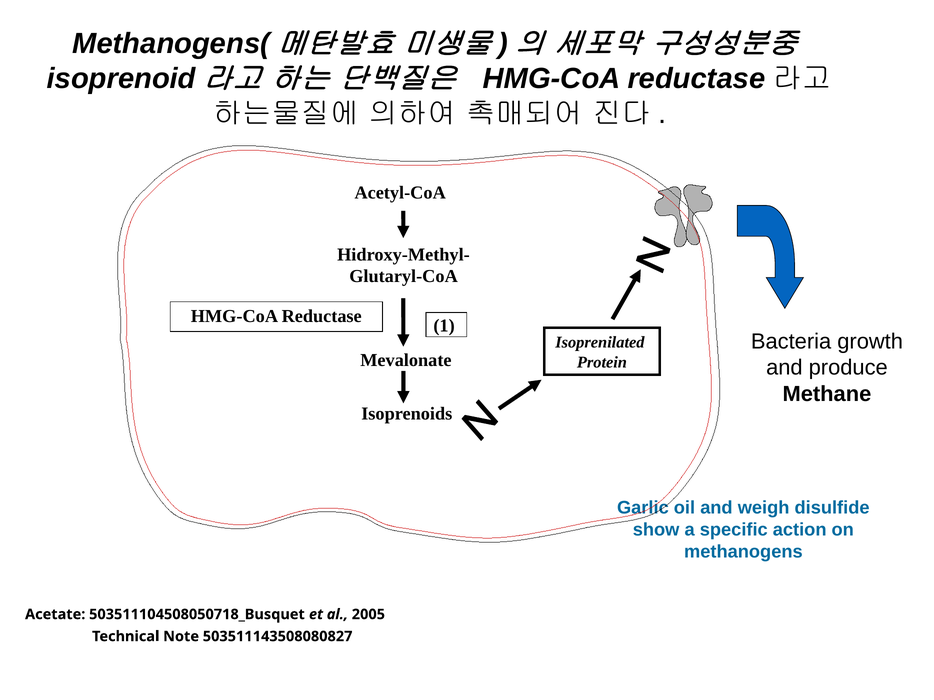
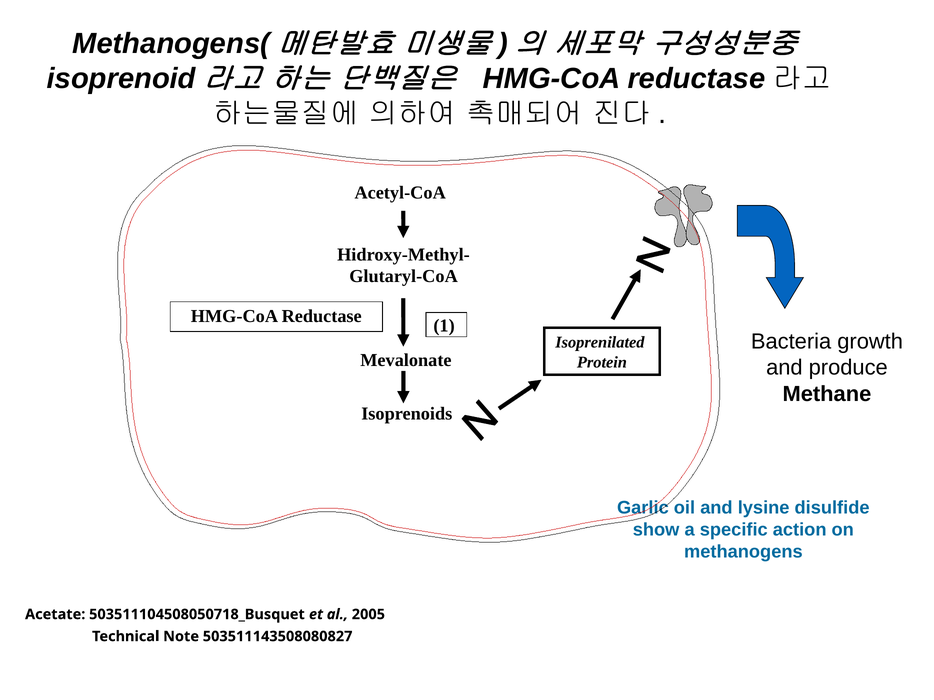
weigh: weigh -> lysine
